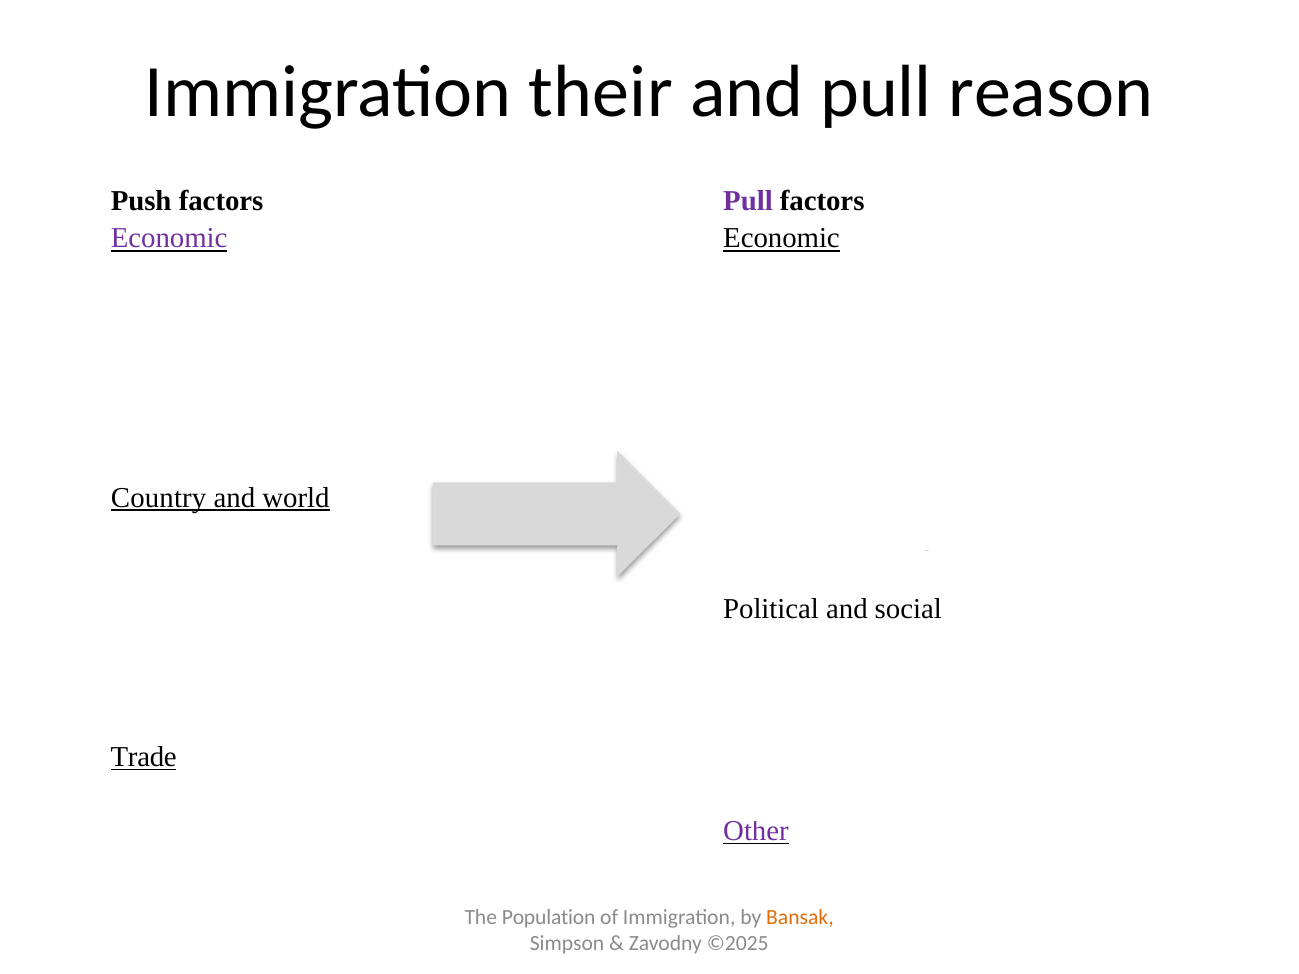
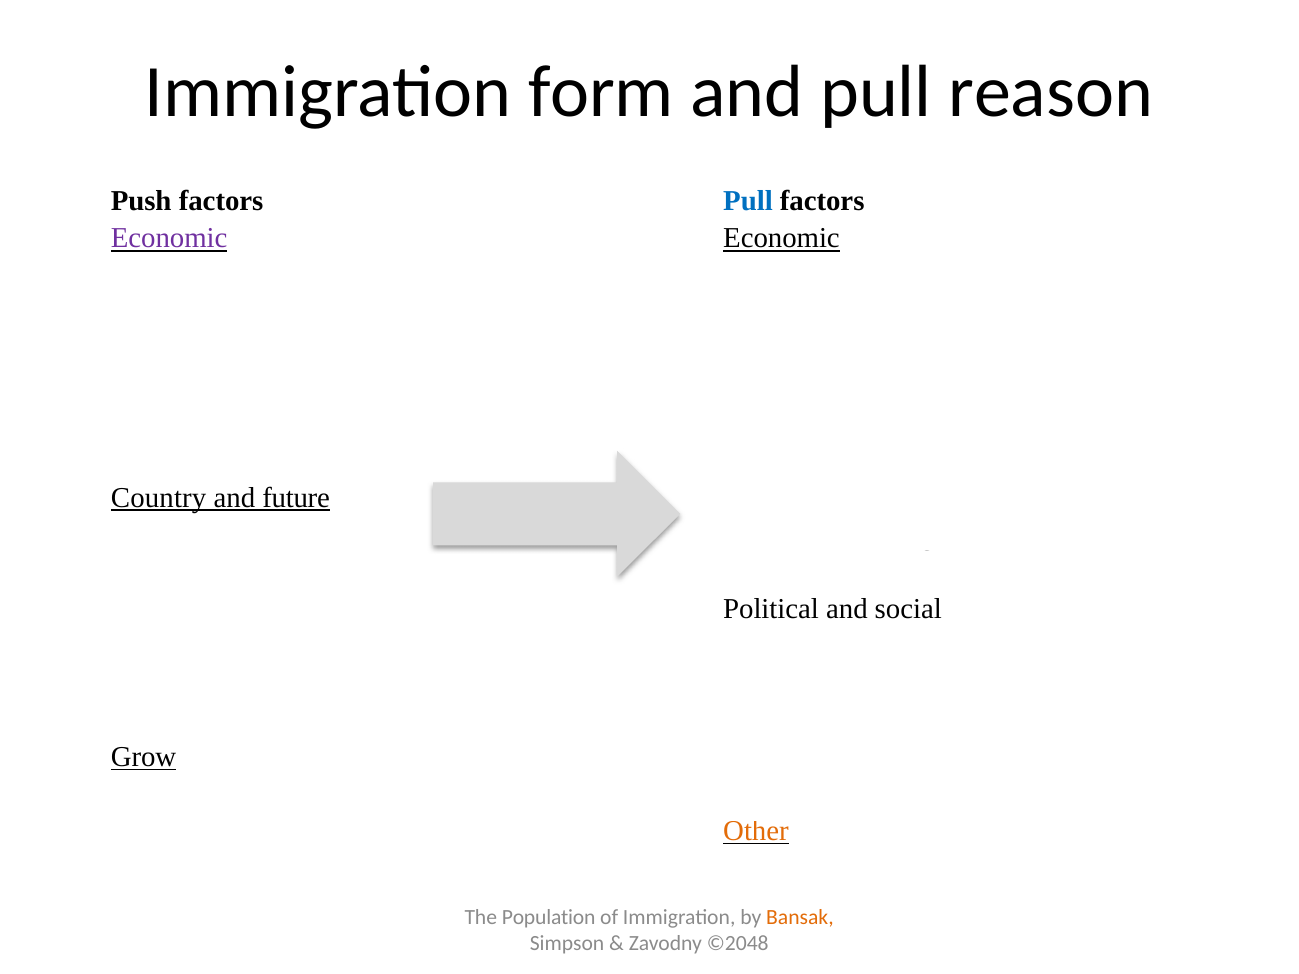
their: their -> form
Pull at (748, 201) colour: purple -> blue
world: world -> future
Trade: Trade -> Grow
Other colour: purple -> orange
©2025: ©2025 -> ©2048
